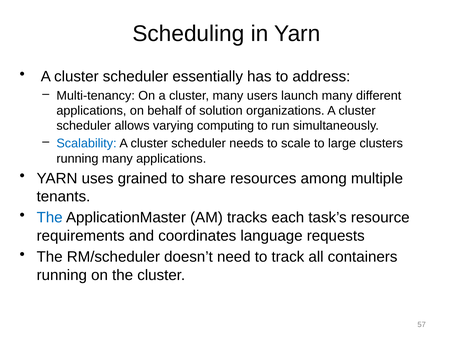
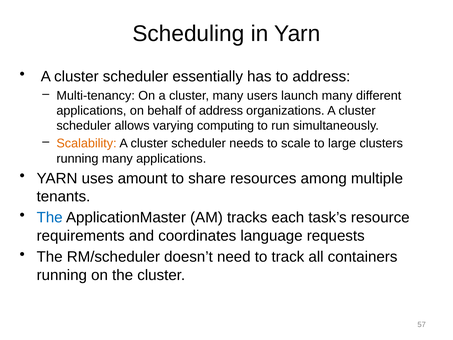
of solution: solution -> address
Scalability colour: blue -> orange
grained: grained -> amount
